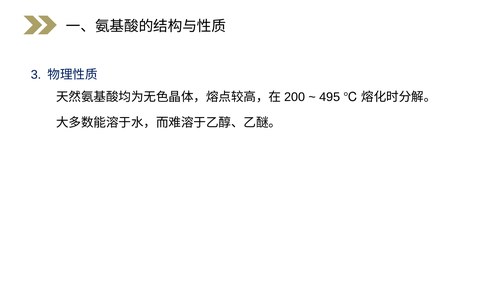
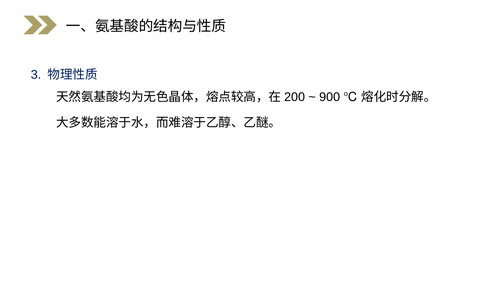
495: 495 -> 900
